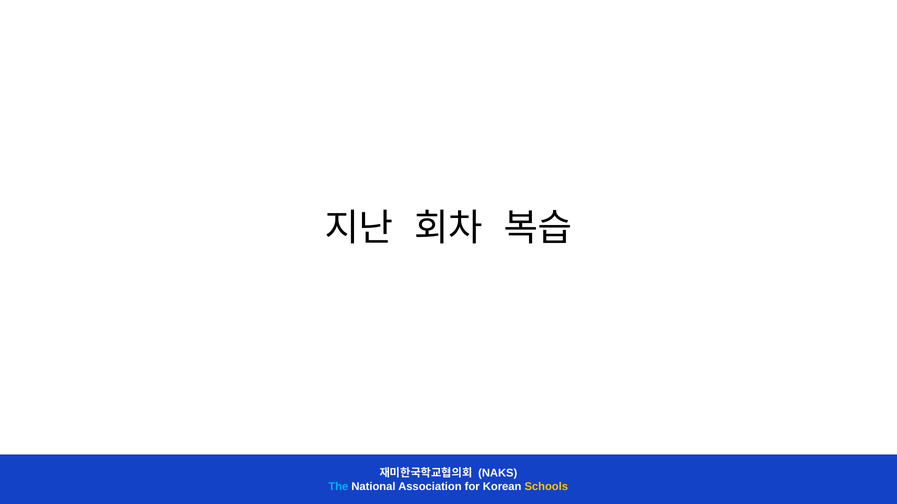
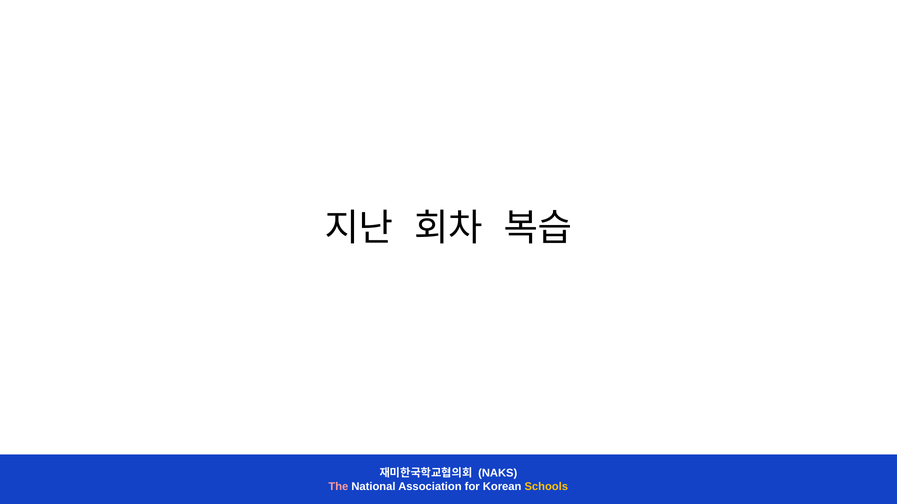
The colour: light blue -> pink
